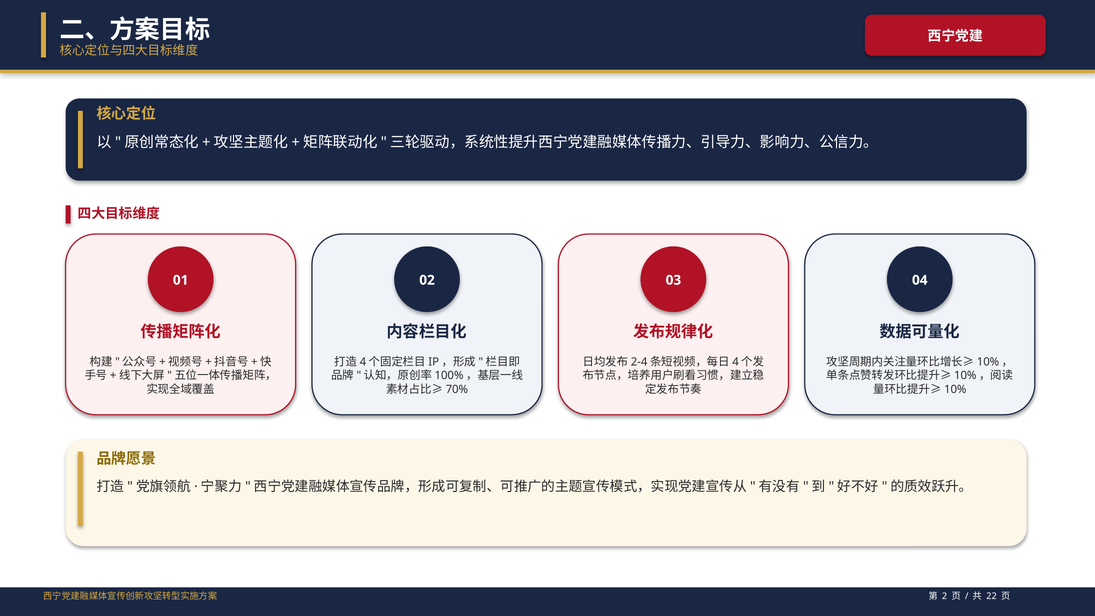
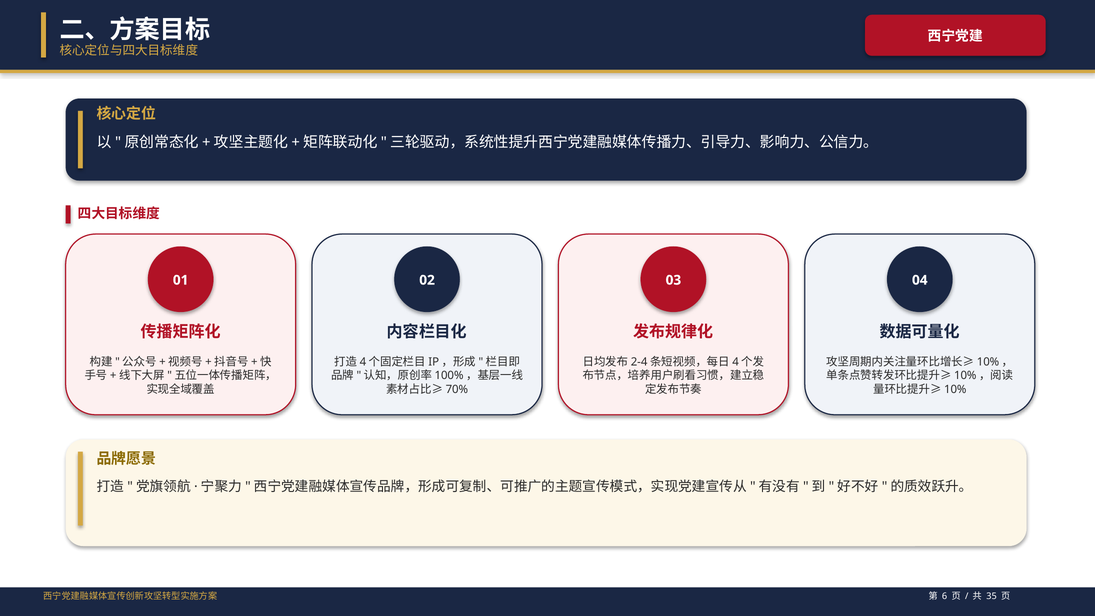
2: 2 -> 6
22: 22 -> 35
